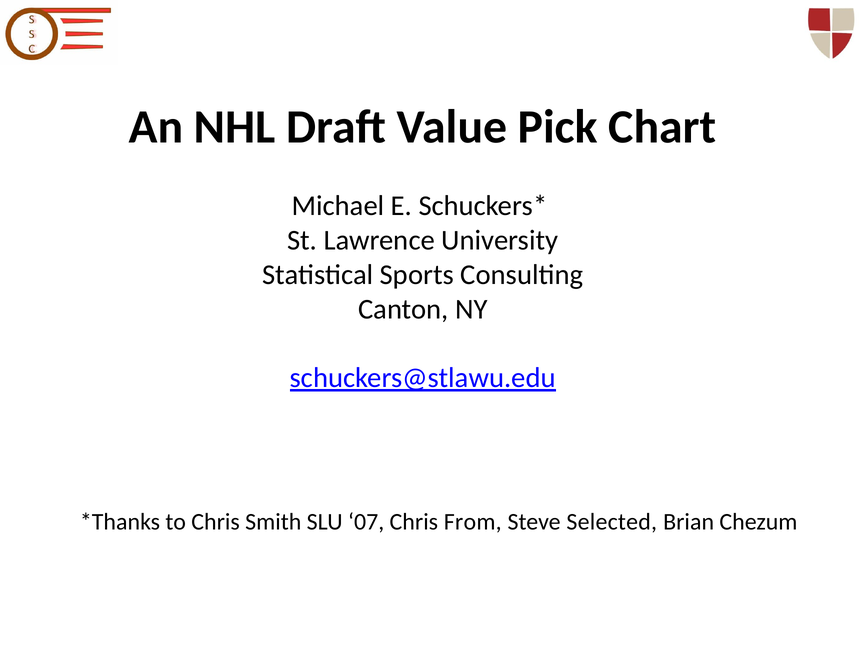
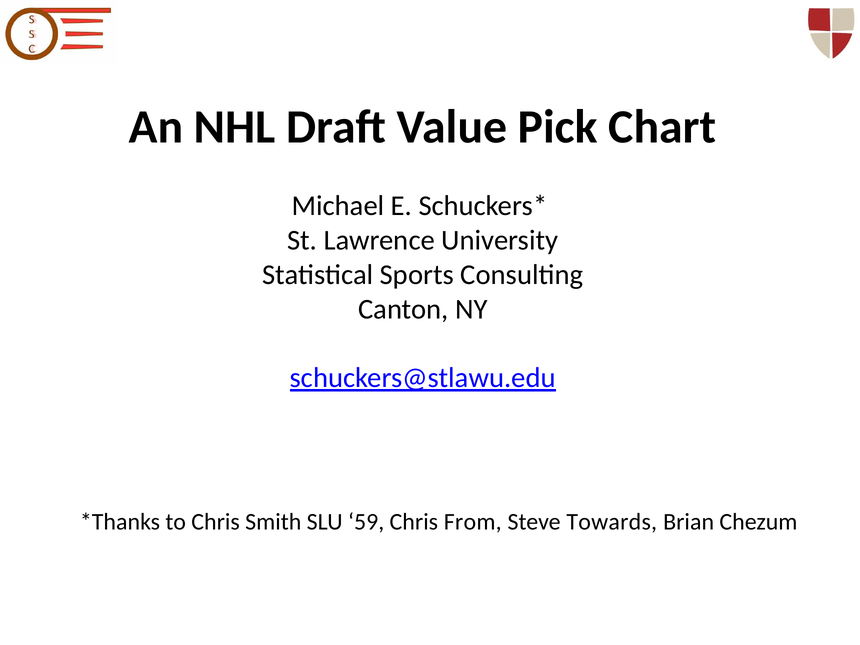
07: 07 -> 59
Selected: Selected -> Towards
